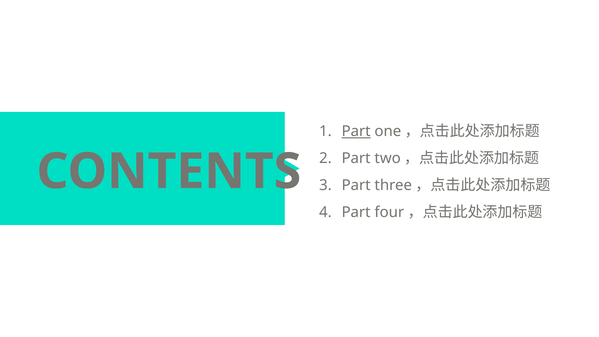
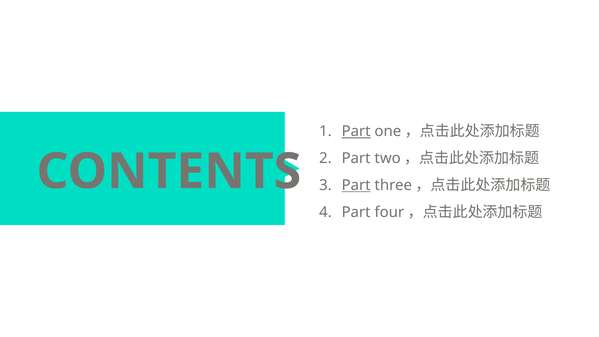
Part at (356, 185) underline: none -> present
